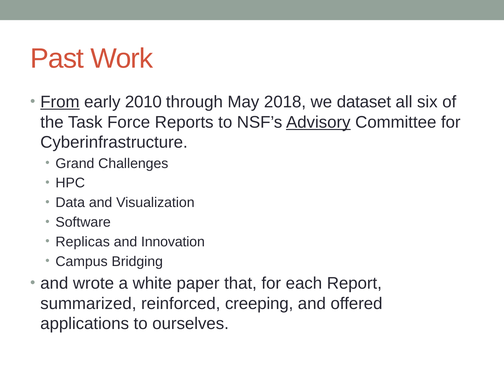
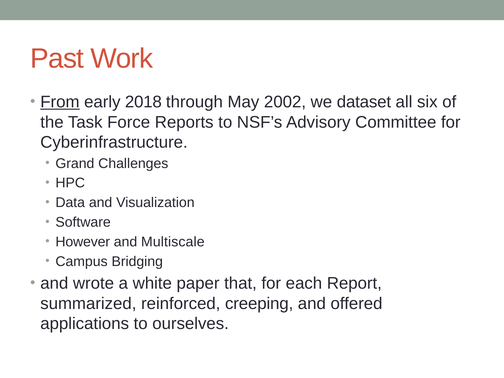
2010: 2010 -> 2018
2018: 2018 -> 2002
Advisory underline: present -> none
Replicas: Replicas -> However
Innovation: Innovation -> Multiscale
